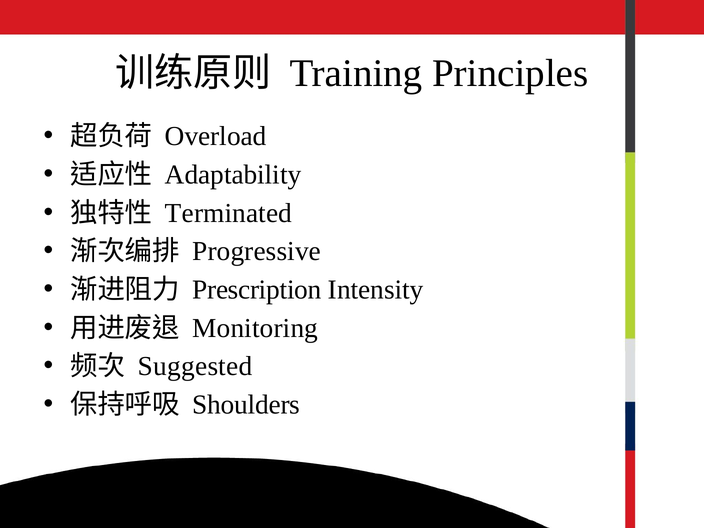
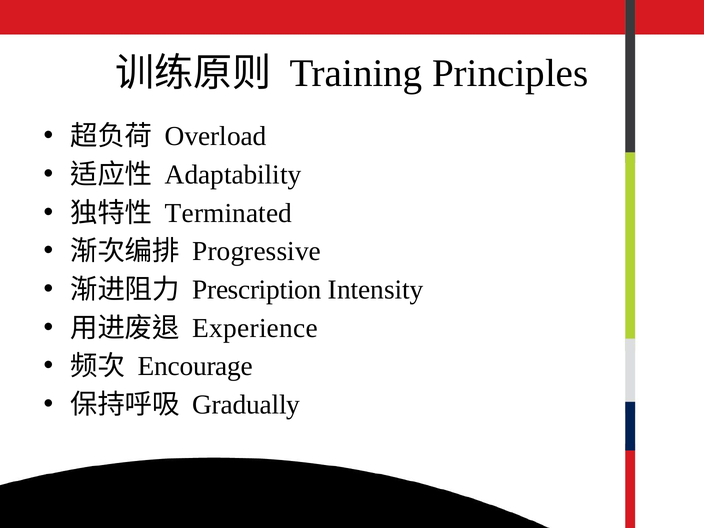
Monitoring: Monitoring -> Experience
Suggested: Suggested -> Encourage
Shoulders: Shoulders -> Gradually
